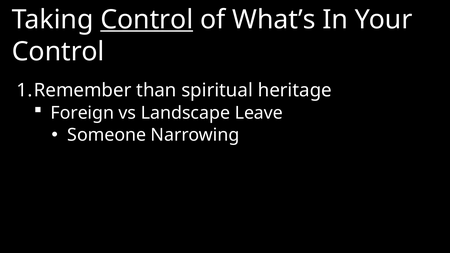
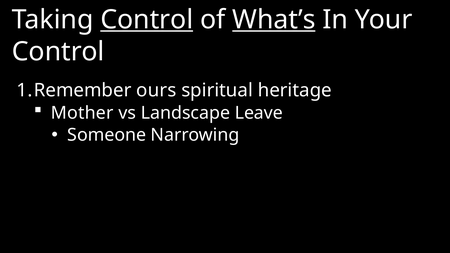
What’s underline: none -> present
than: than -> ours
Foreign: Foreign -> Mother
